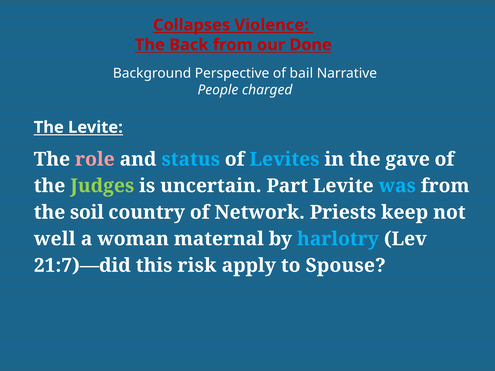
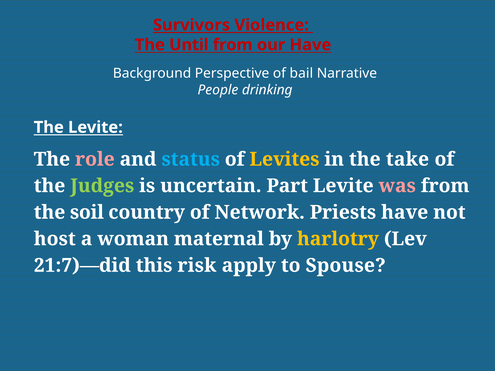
Collapses: Collapses -> Survivors
Back: Back -> Until
our Done: Done -> Have
charged: charged -> drinking
Levites colour: light blue -> yellow
gave: gave -> take
was colour: light blue -> pink
Priests keep: keep -> have
well: well -> host
harlotry colour: light blue -> yellow
